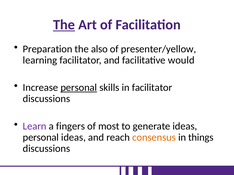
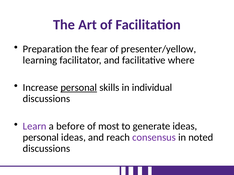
The at (64, 25) underline: present -> none
also: also -> fear
would: would -> where
in facilitator: facilitator -> individual
fingers: fingers -> before
consensus colour: orange -> purple
things: things -> noted
